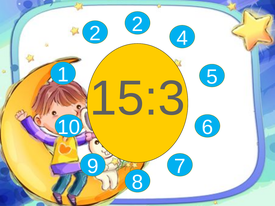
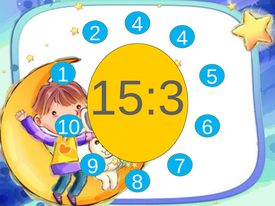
2 2: 2 -> 4
